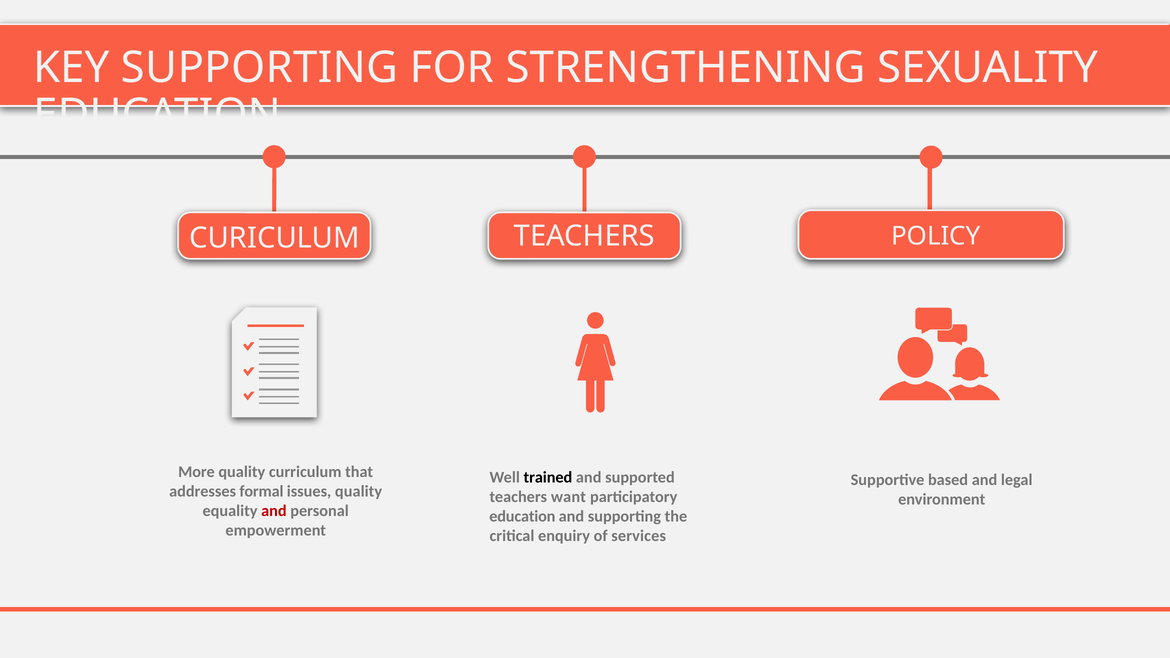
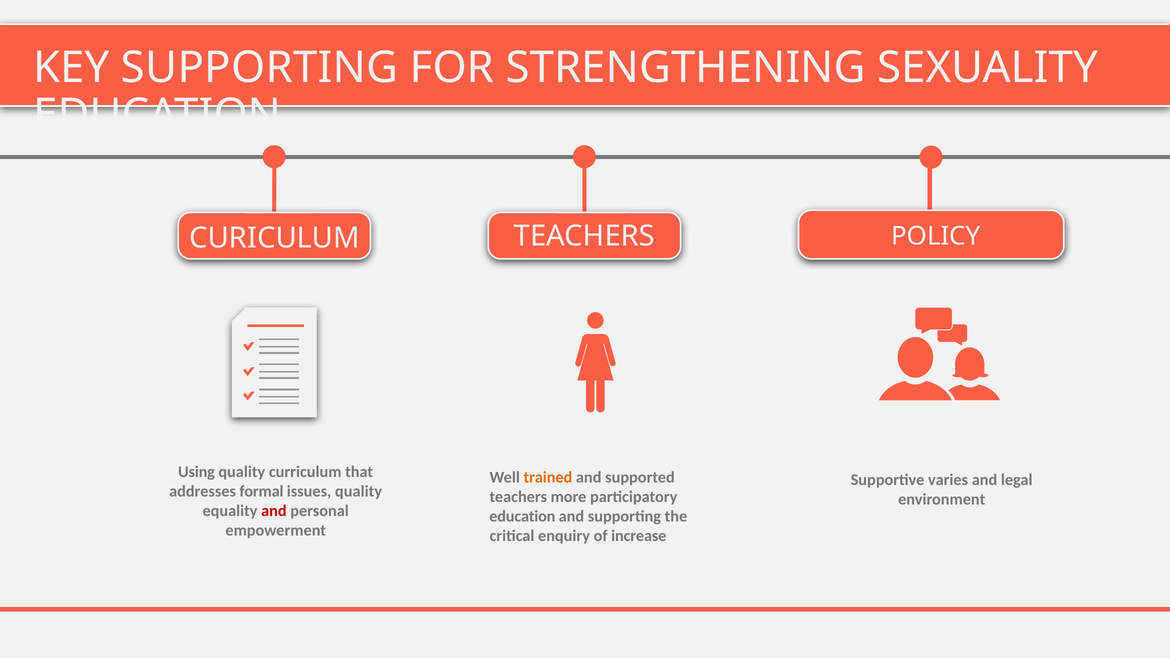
More: More -> Using
trained colour: black -> orange
based: based -> varies
want: want -> more
services: services -> increase
